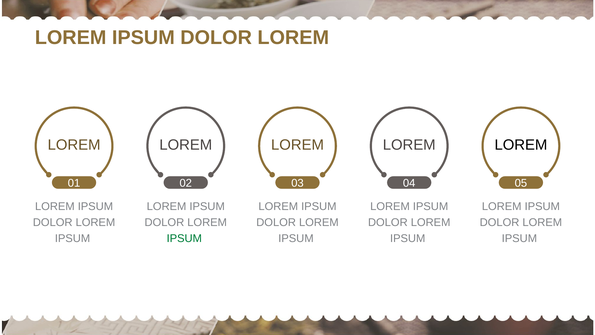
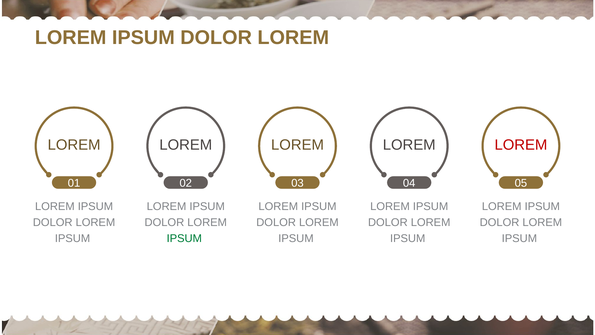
LOREM at (521, 145) colour: black -> red
